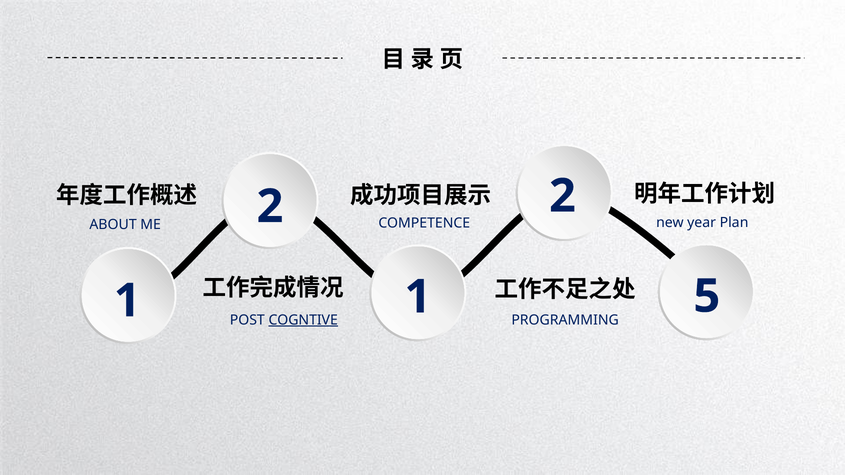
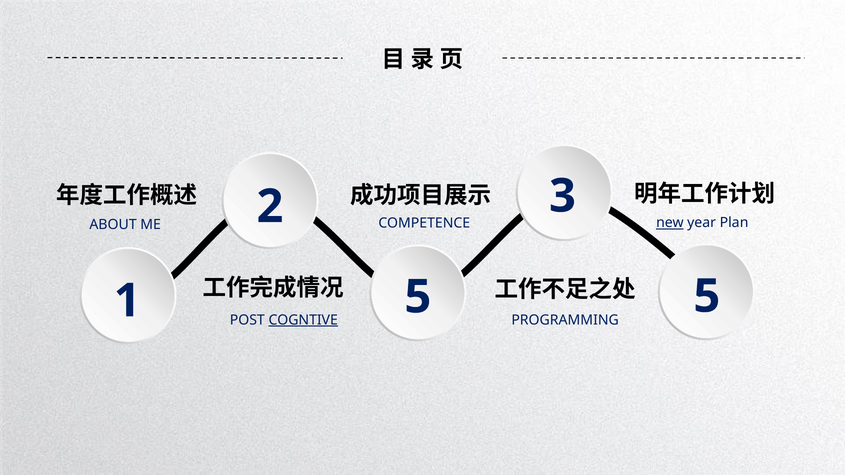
2 2: 2 -> 3
new underline: none -> present
1 1: 1 -> 5
